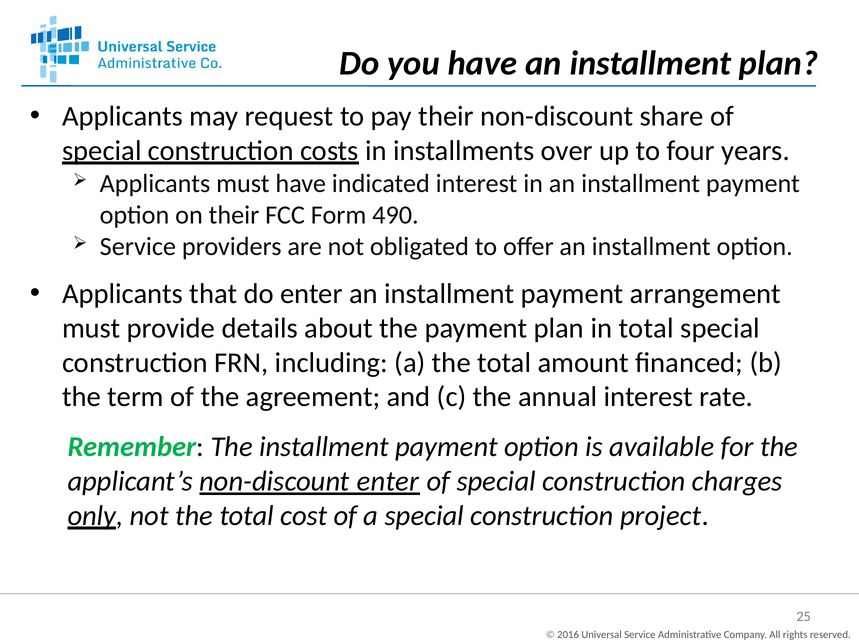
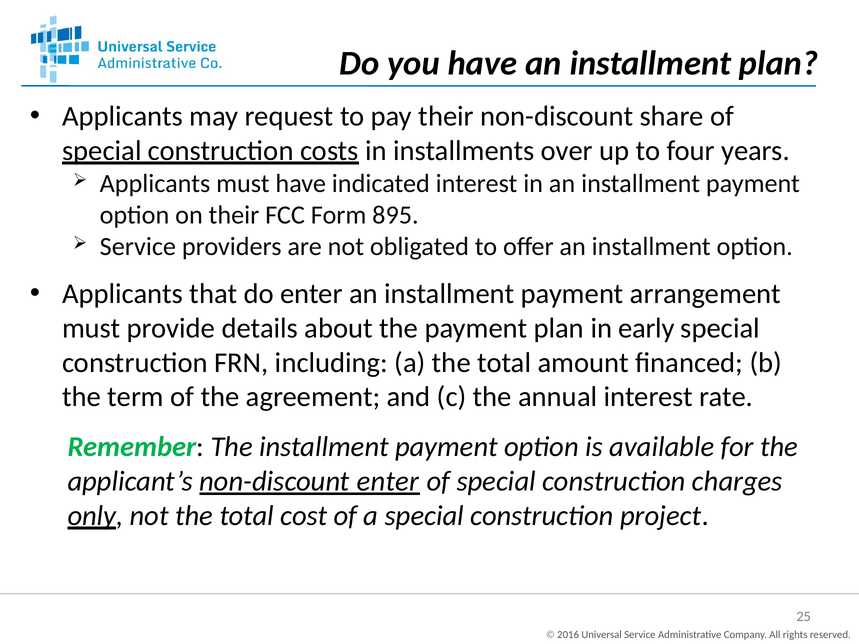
490: 490 -> 895
in total: total -> early
